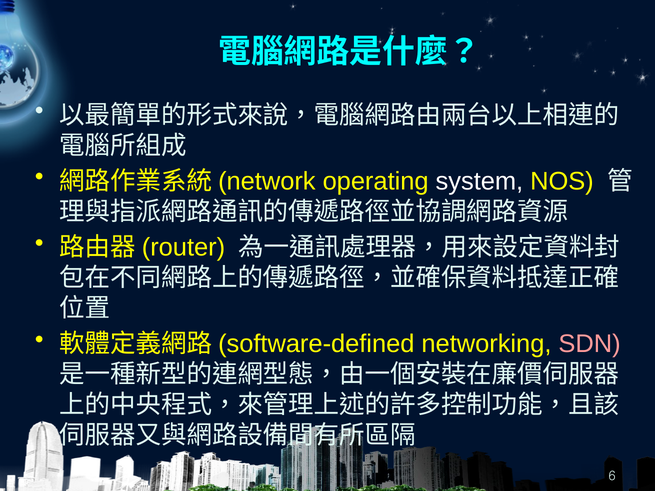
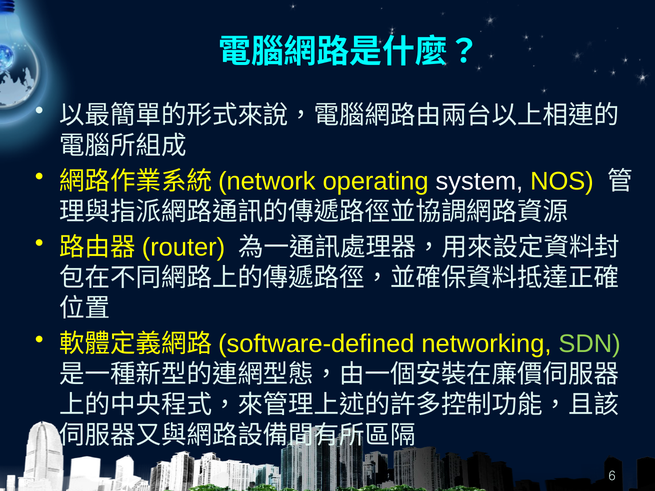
SDN colour: pink -> light green
